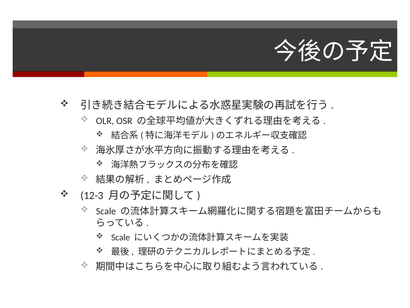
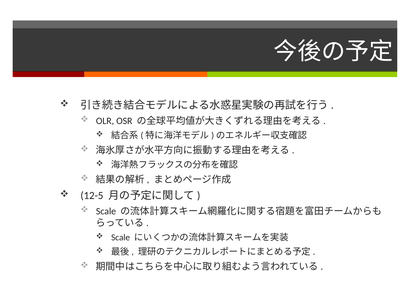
12-3: 12-3 -> 12-5
